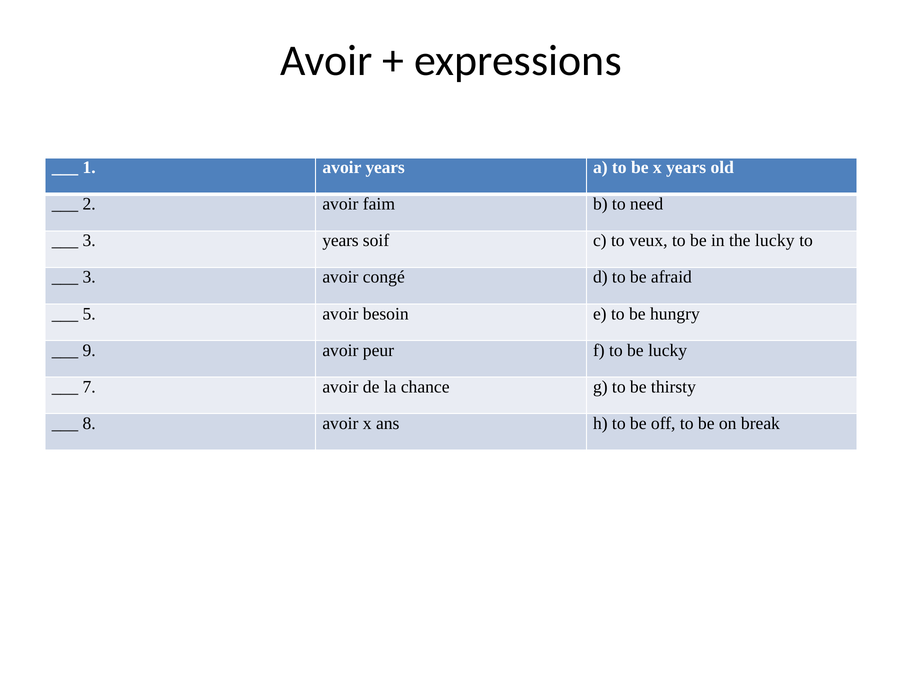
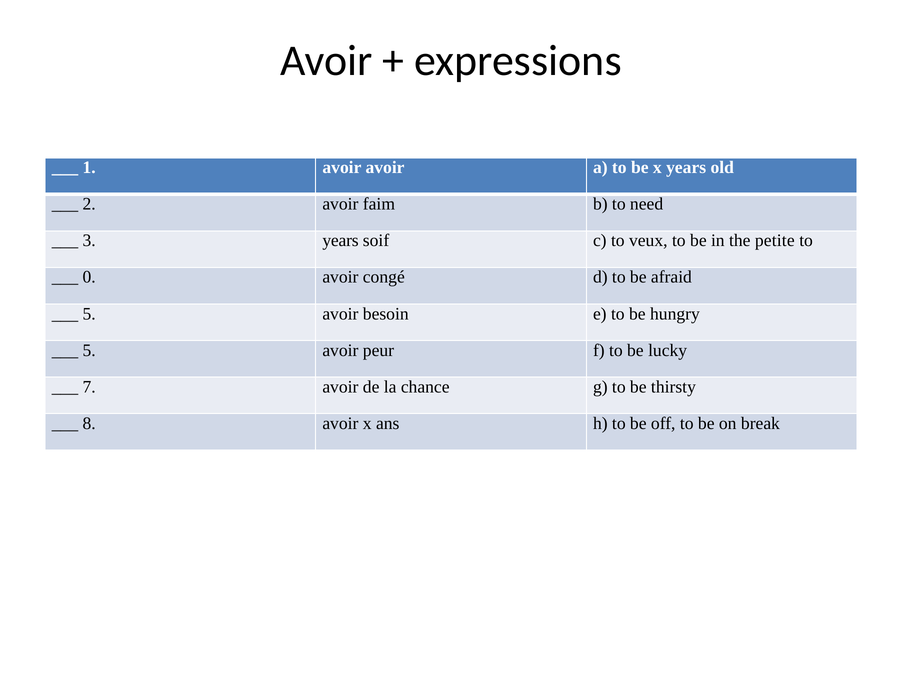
avoir years: years -> avoir
the lucky: lucky -> petite
3 at (89, 277): 3 -> 0
9 at (89, 351): 9 -> 5
